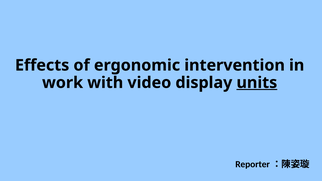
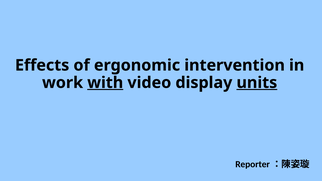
with underline: none -> present
